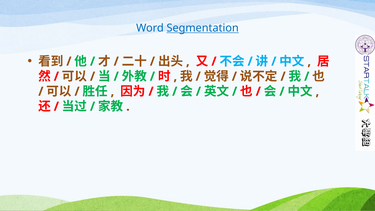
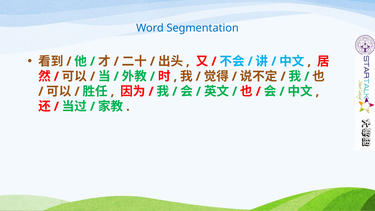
Segmentation underline: present -> none
